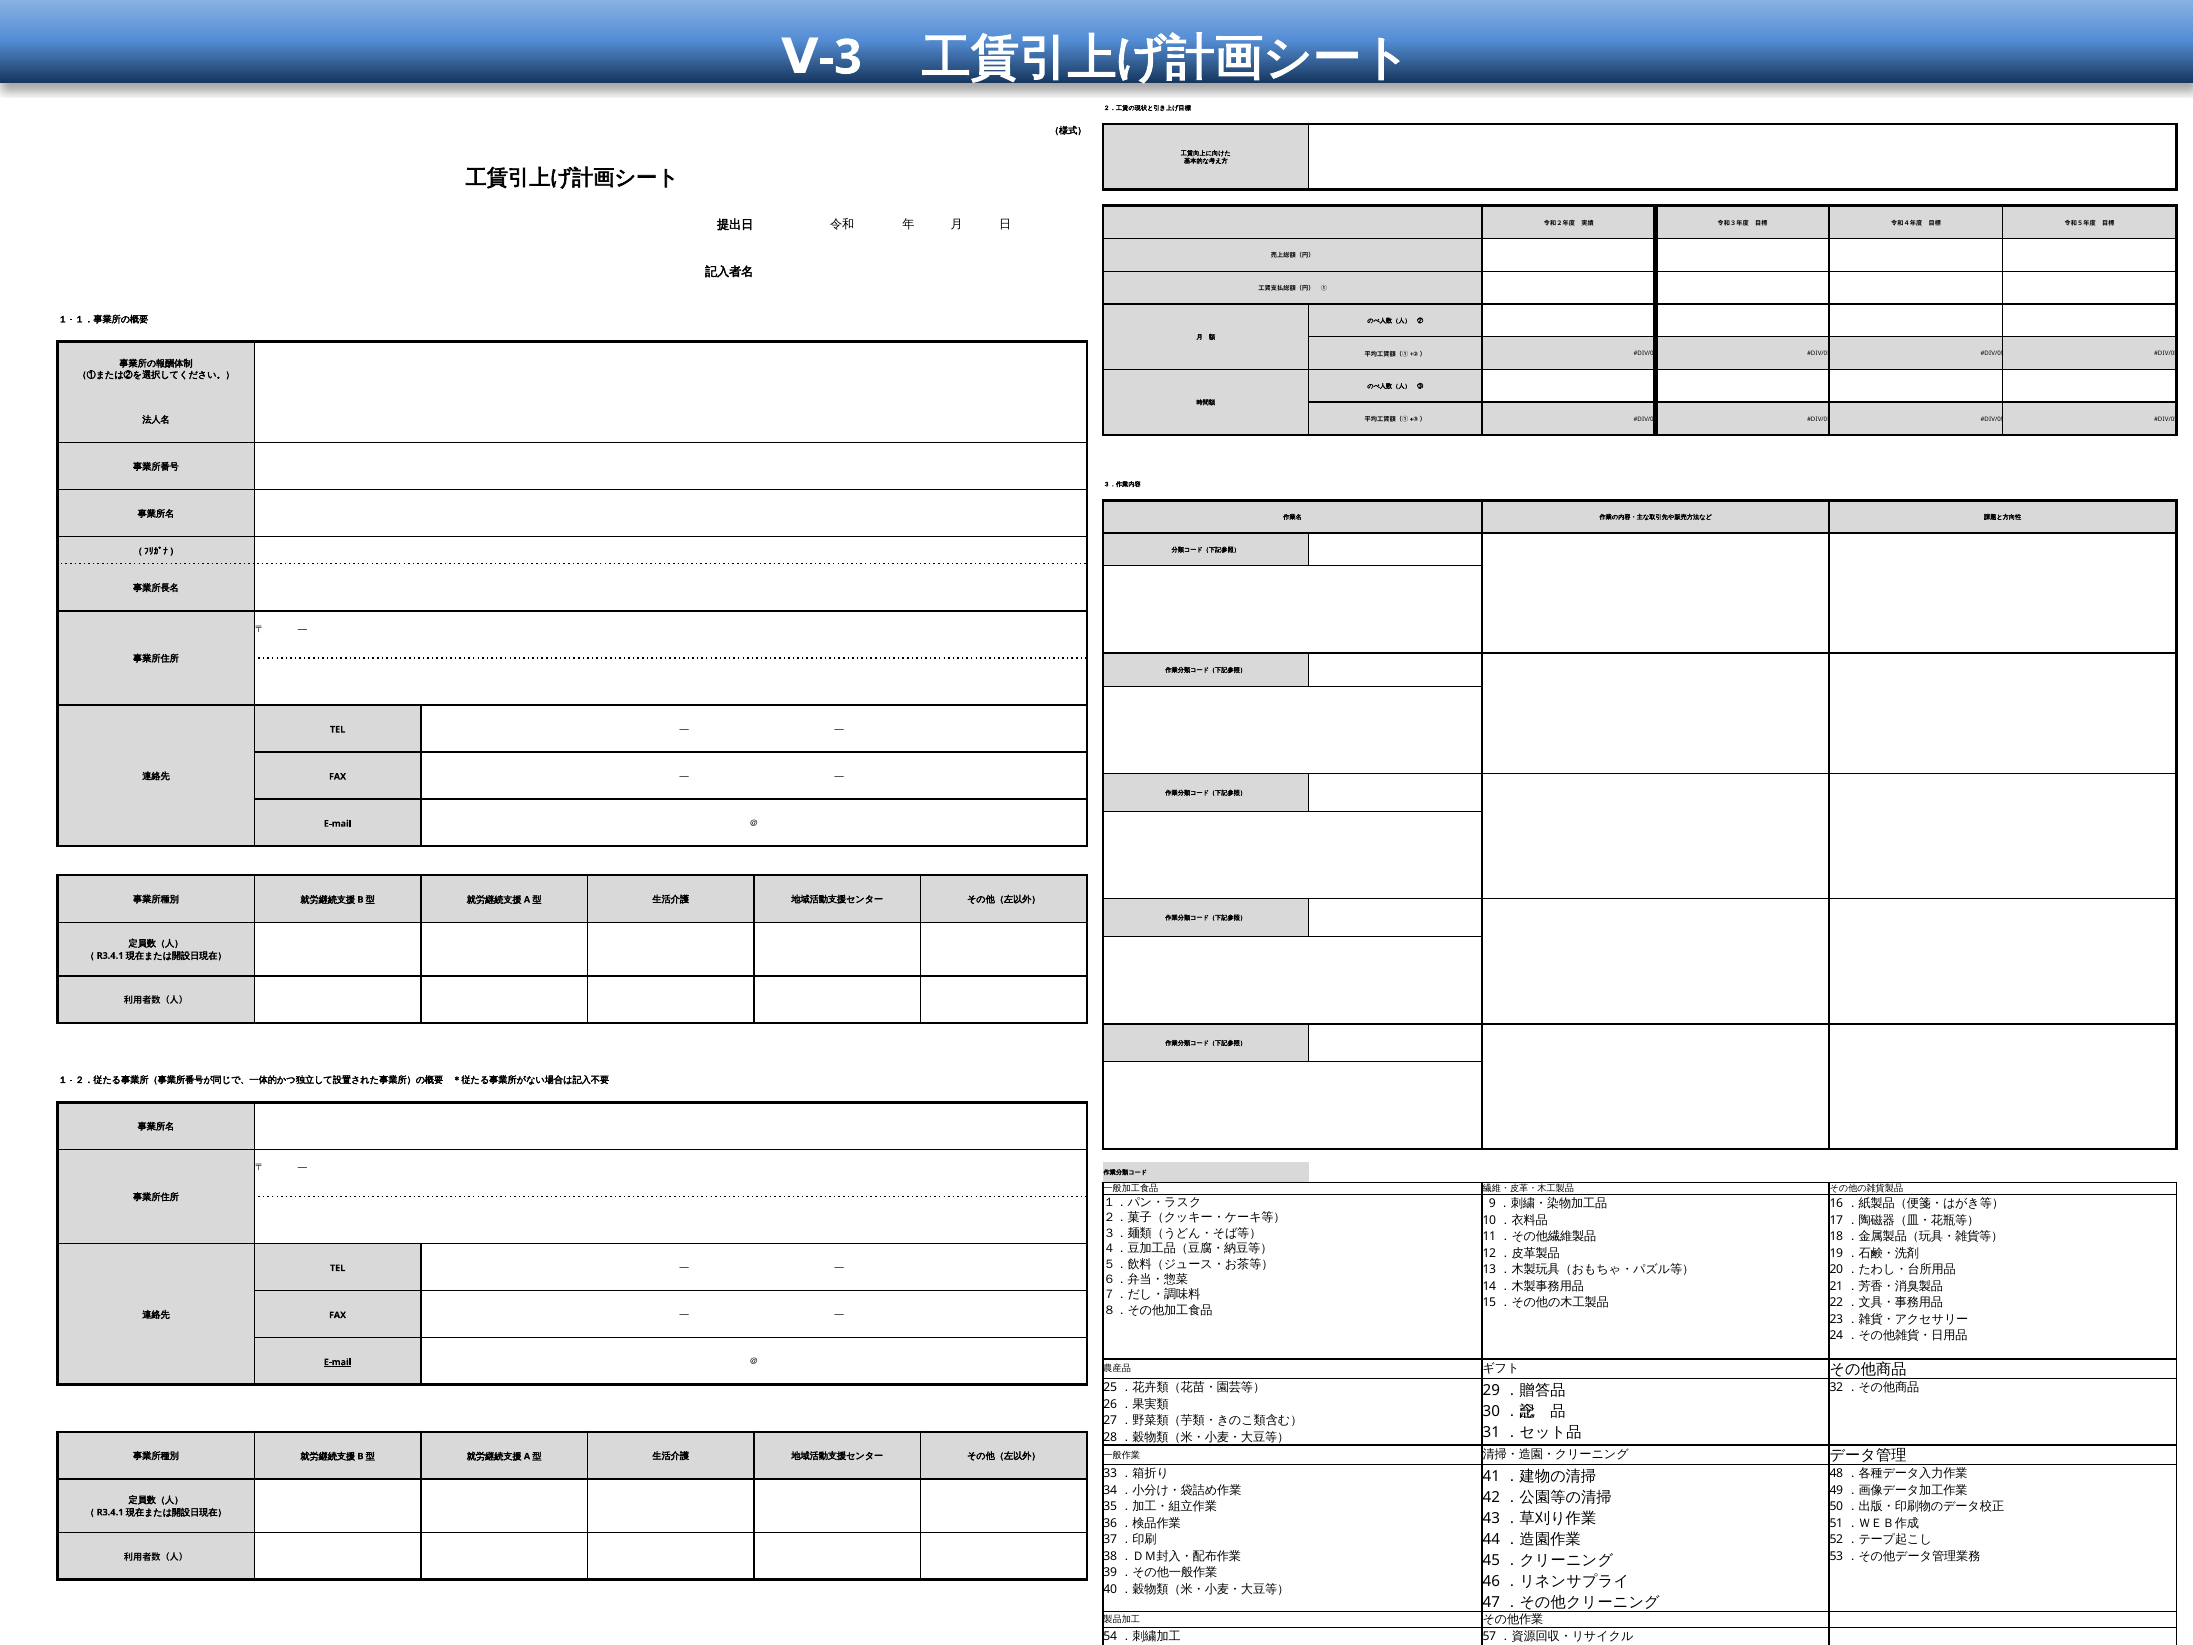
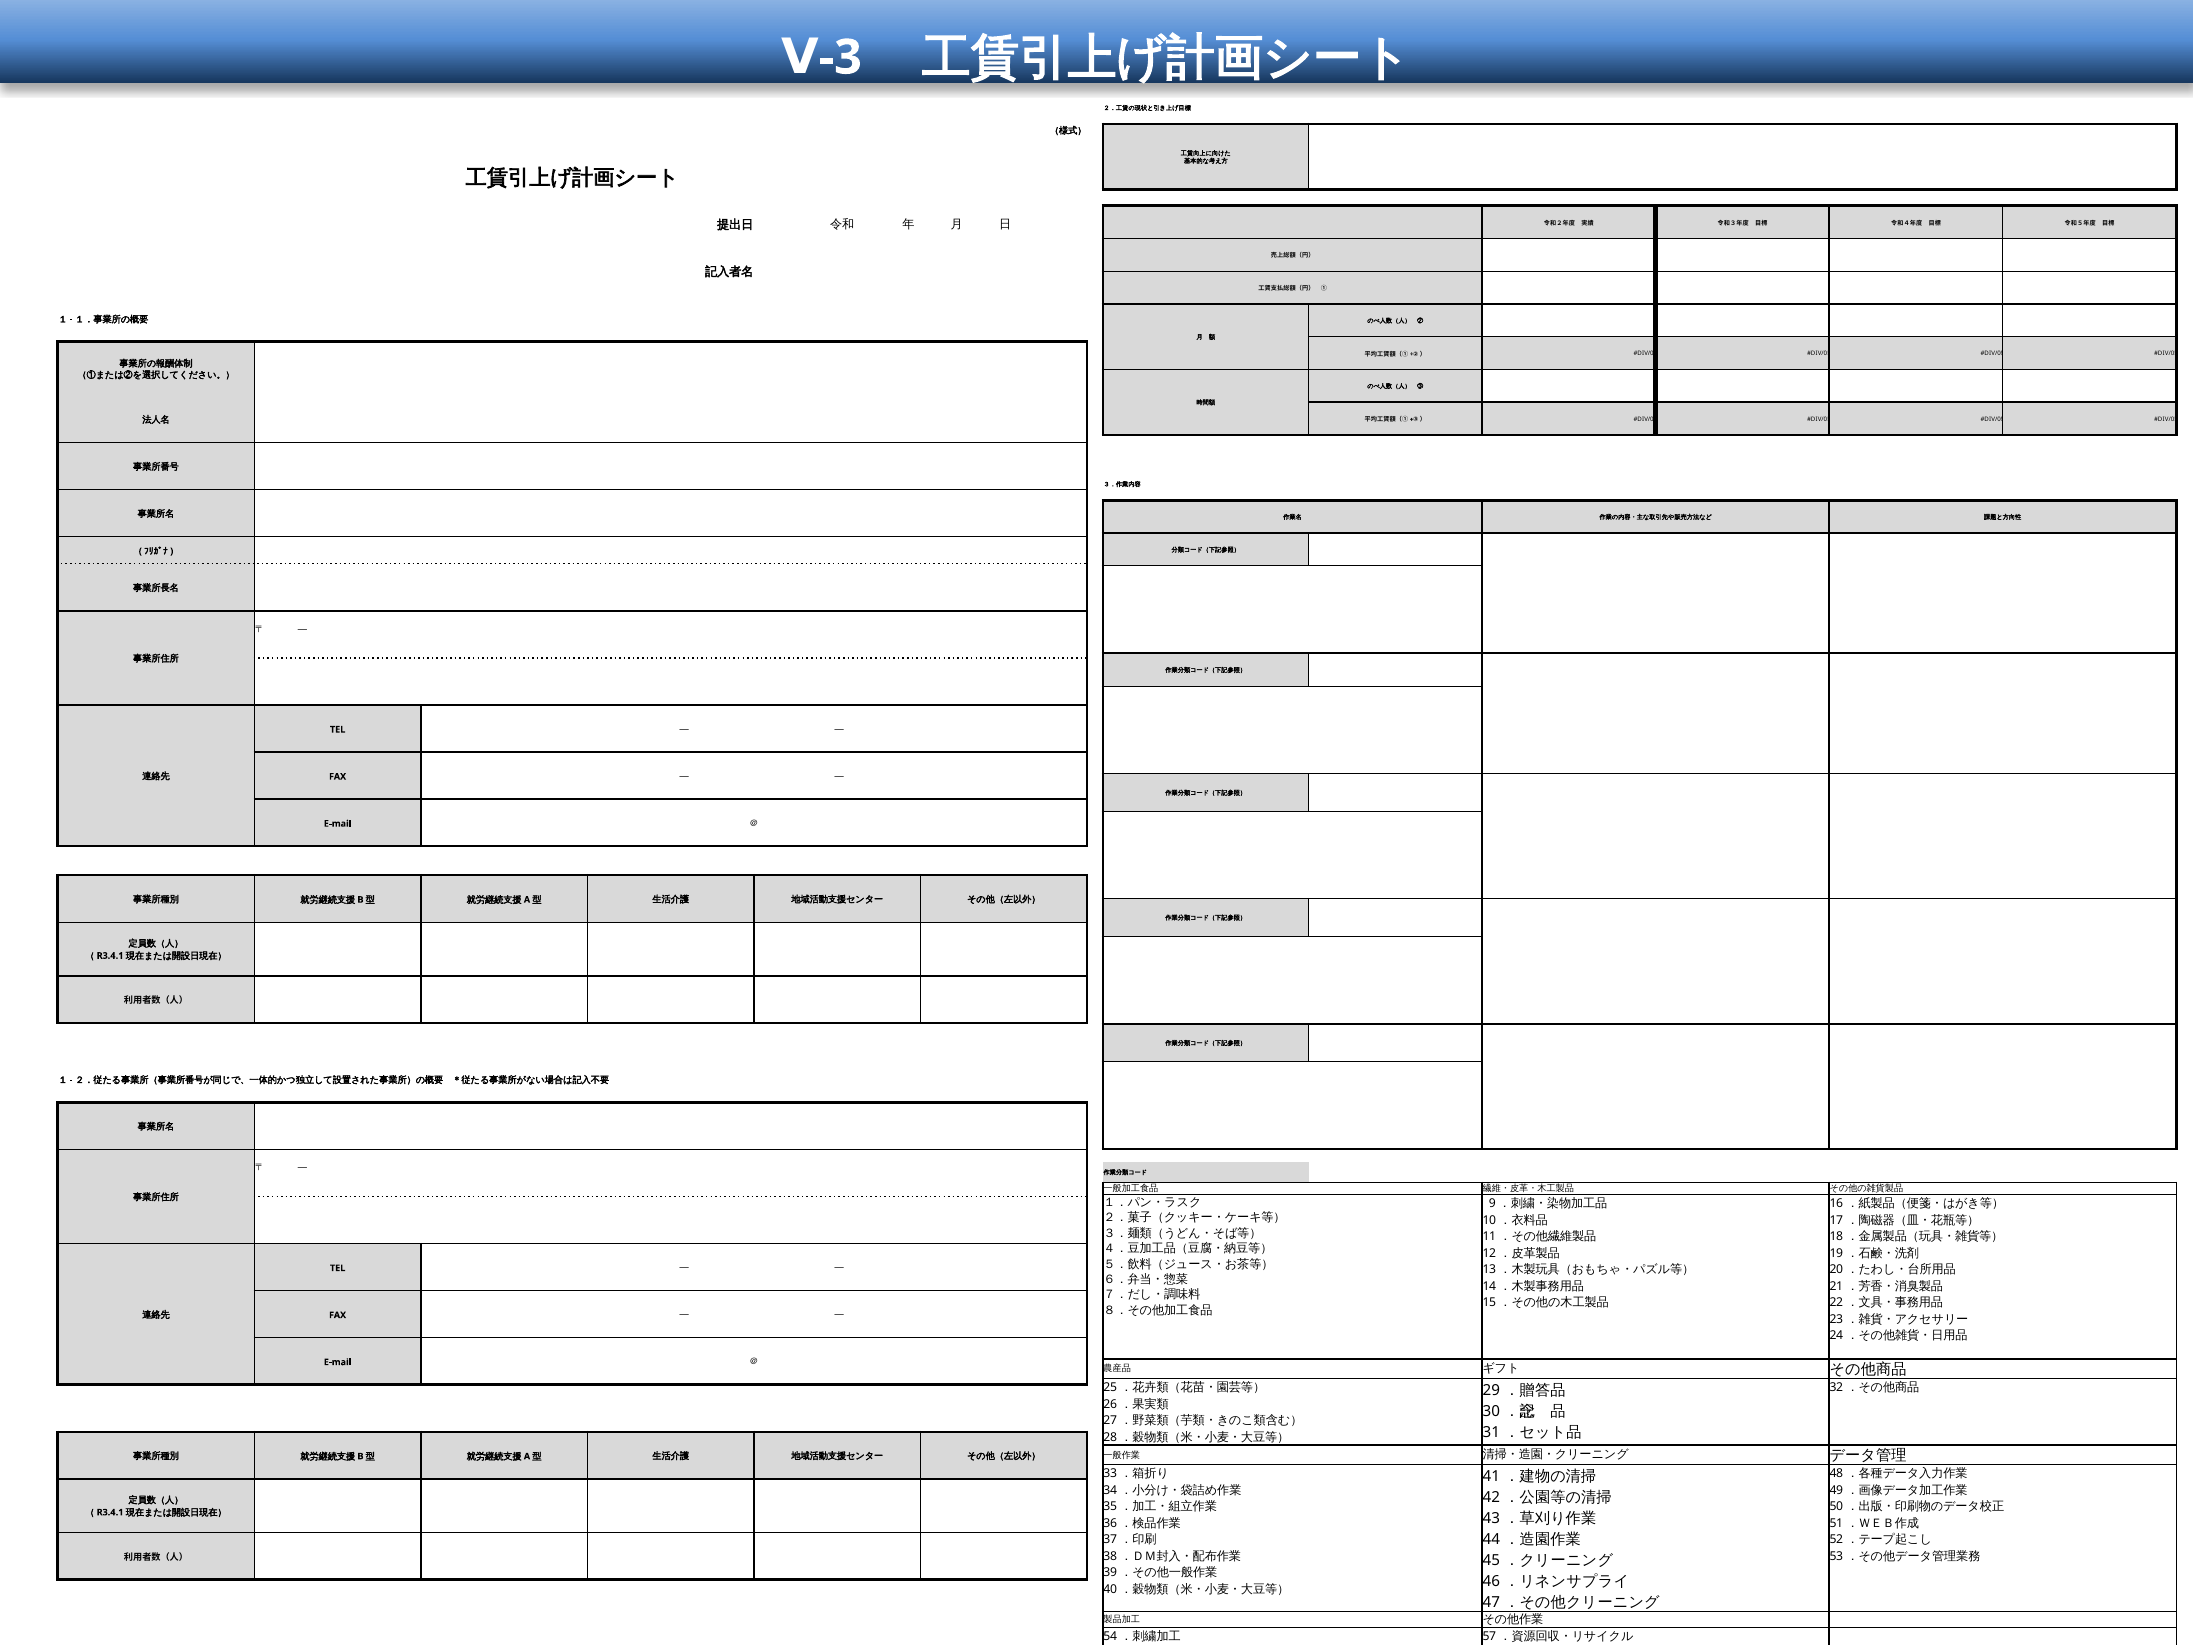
E-mail at (338, 1362) underline: present -> none
